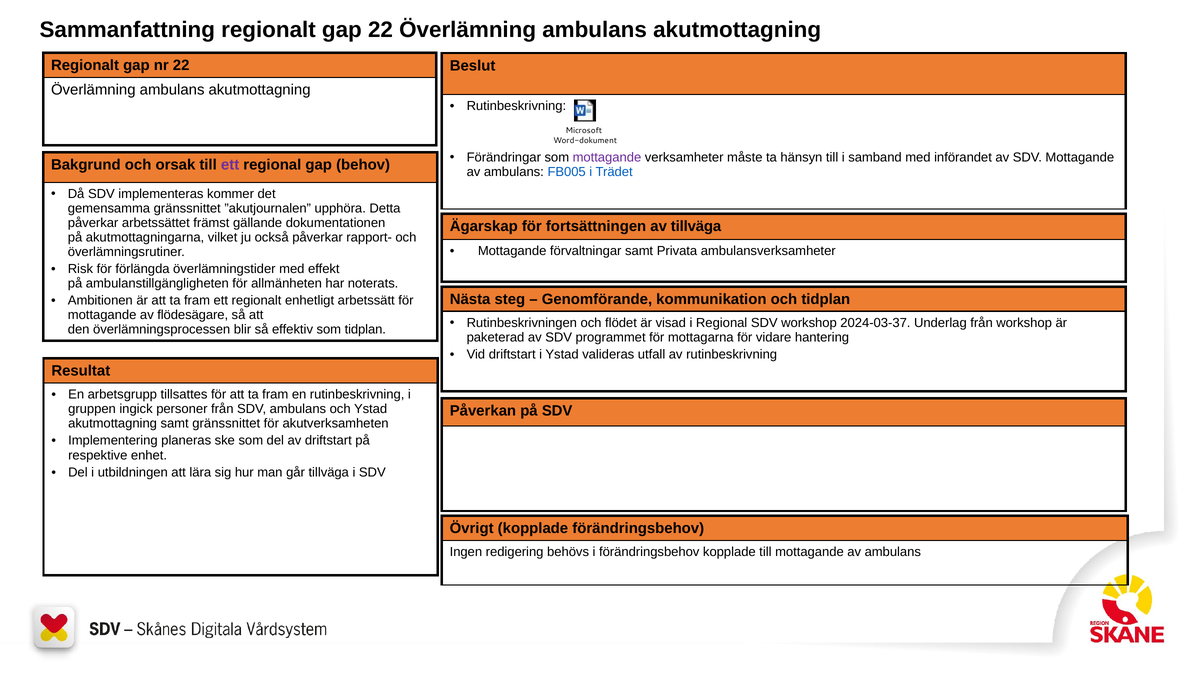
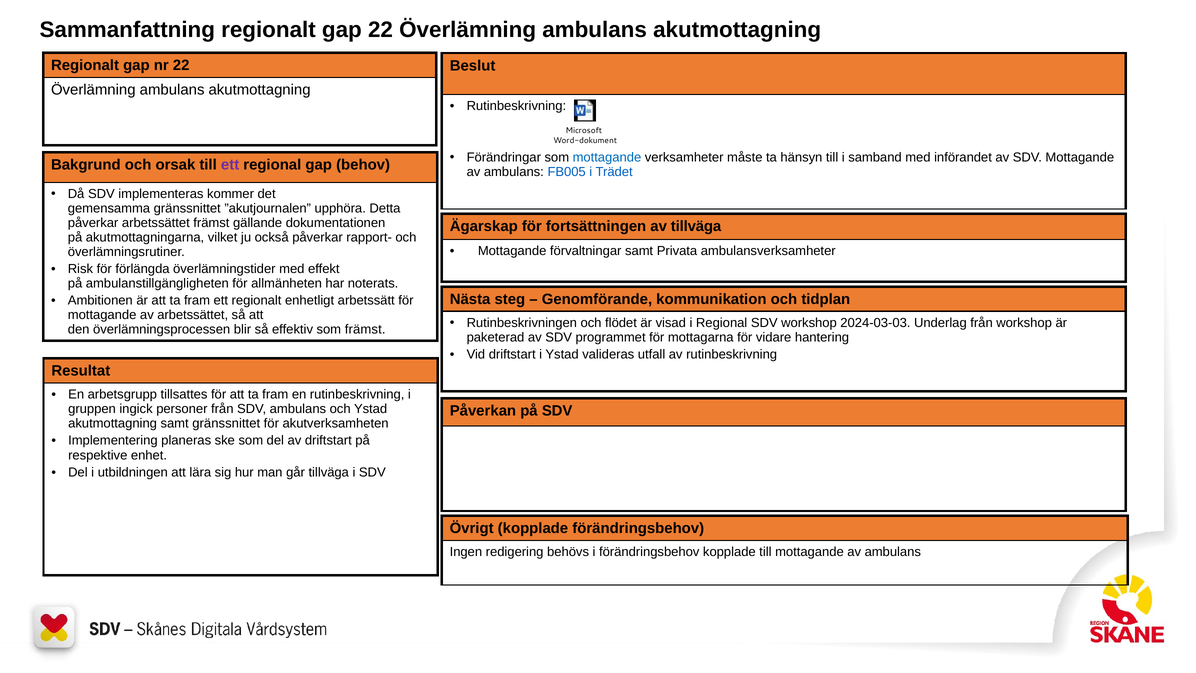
mottagande at (607, 157) colour: purple -> blue
av flödesägare: flödesägare -> arbetssättet
2024-03-37: 2024-03-37 -> 2024-03-03
som tidplan: tidplan -> främst
